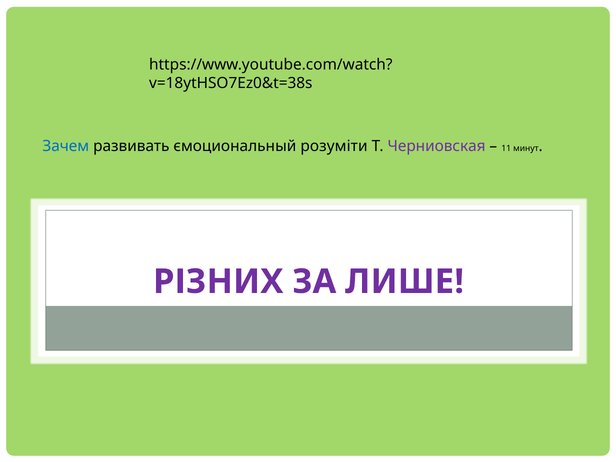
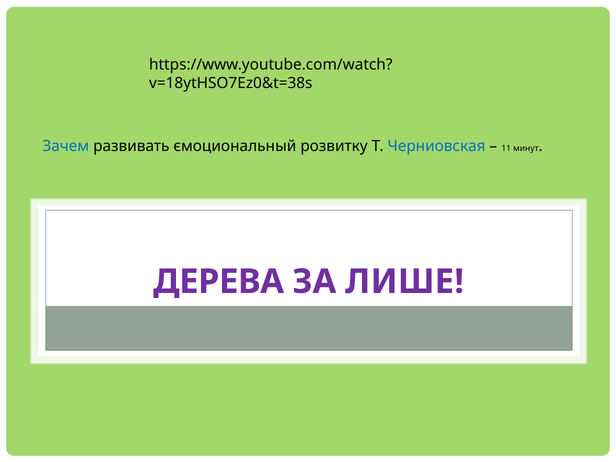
розуміти: розуміти -> розвитку
Черниовская colour: purple -> blue
РІЗНИХ: РІЗНИХ -> ДЕРЕВА
